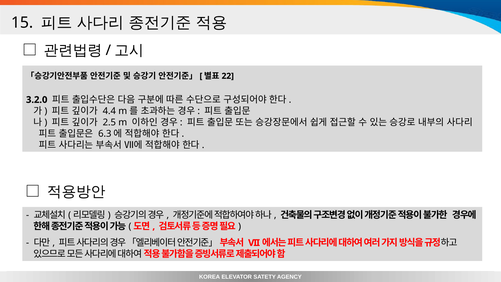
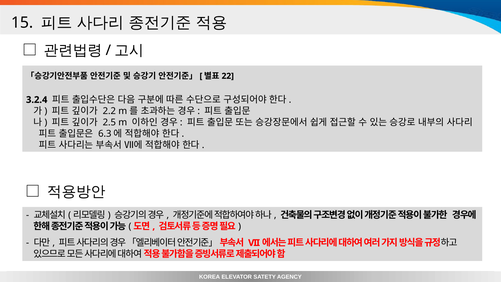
3.2.0: 3.2.0 -> 3.2.4
4.4: 4.4 -> 2.2
